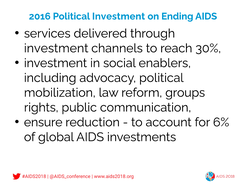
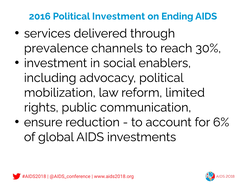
investment at (56, 48): investment -> prevalence
groups: groups -> limited
